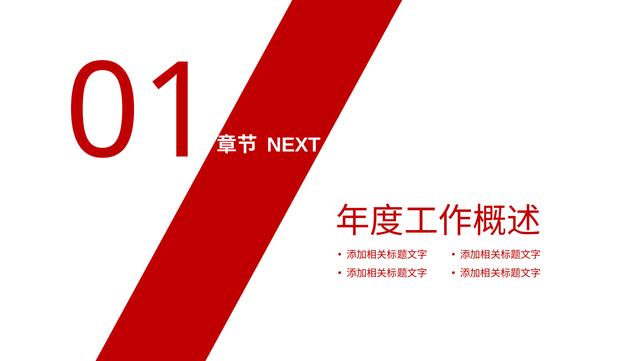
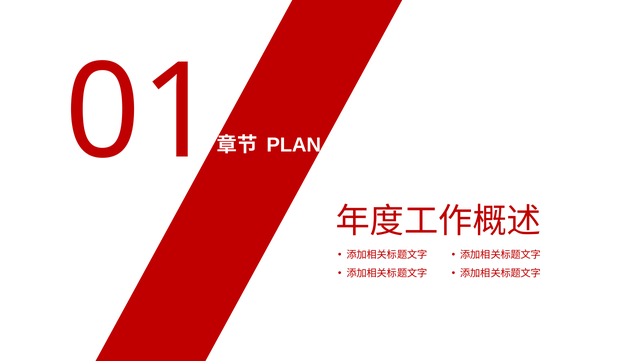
NEXT: NEXT -> PLAN
